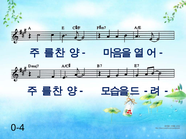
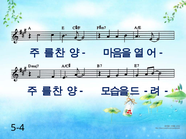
0-4: 0-4 -> 5-4
